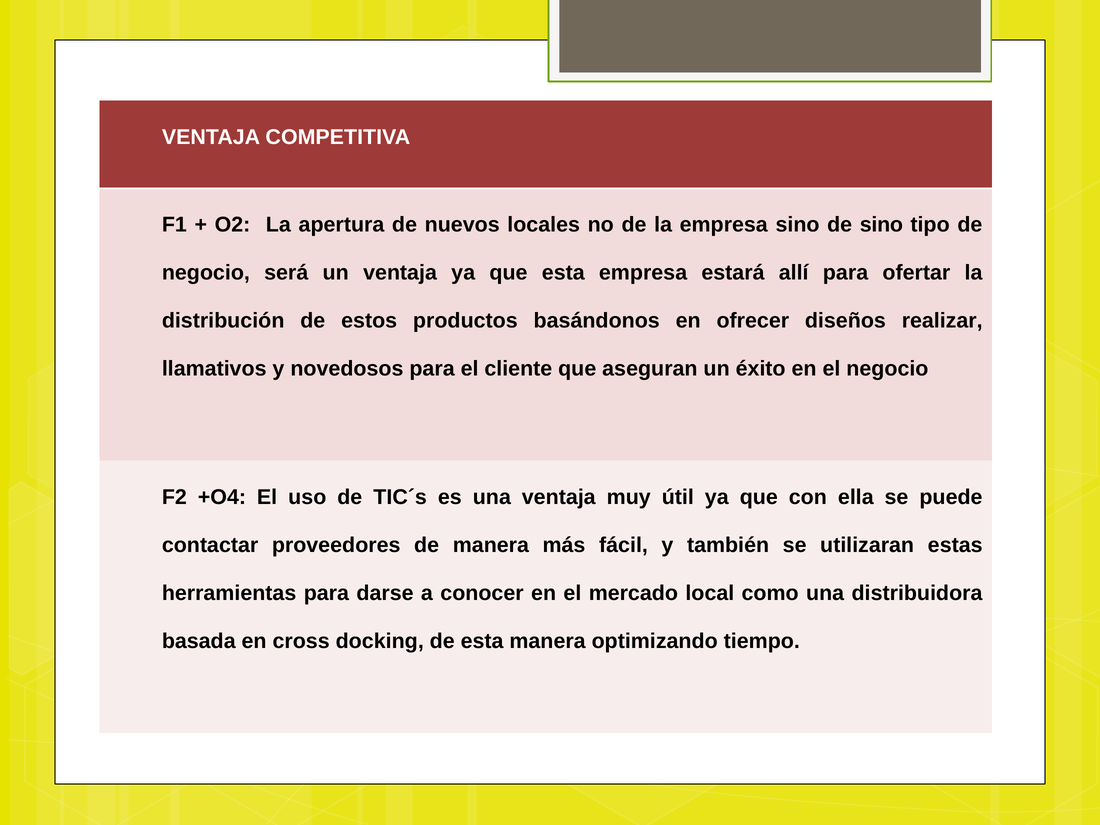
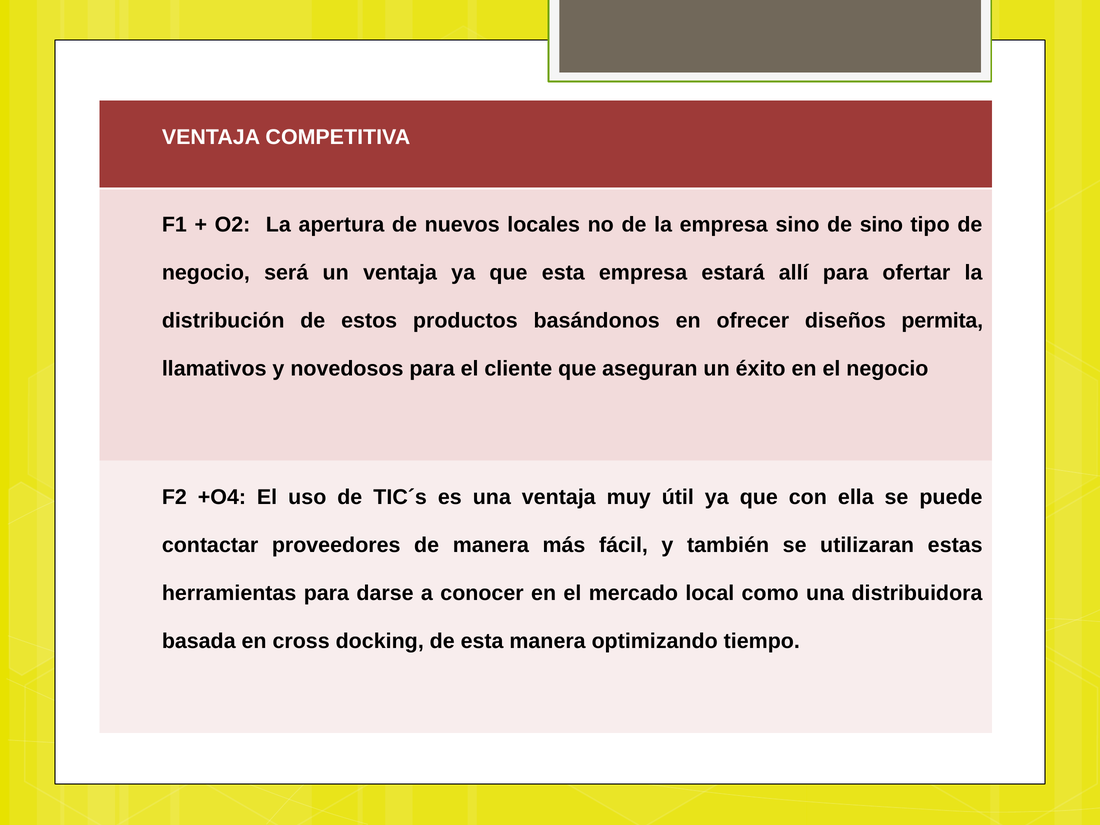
realizar: realizar -> permita
